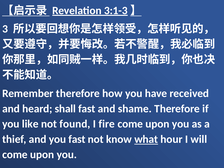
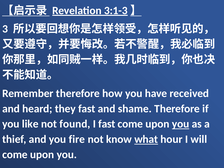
shall: shall -> they
I fire: fire -> fast
you at (181, 124) underline: none -> present
you fast: fast -> fire
